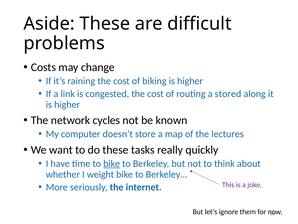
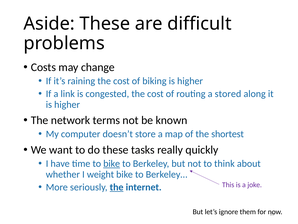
cycles: cycles -> terms
lectures: lectures -> shortest
the at (117, 187) underline: none -> present
